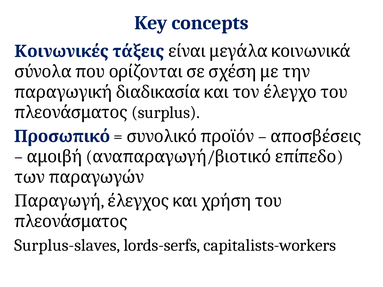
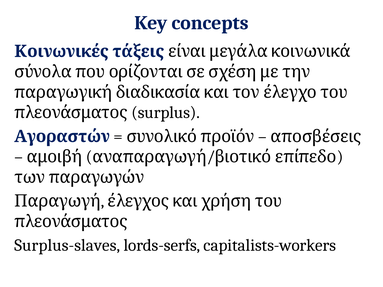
Προσωπικό: Προσωπικό -> Αγοραστών
